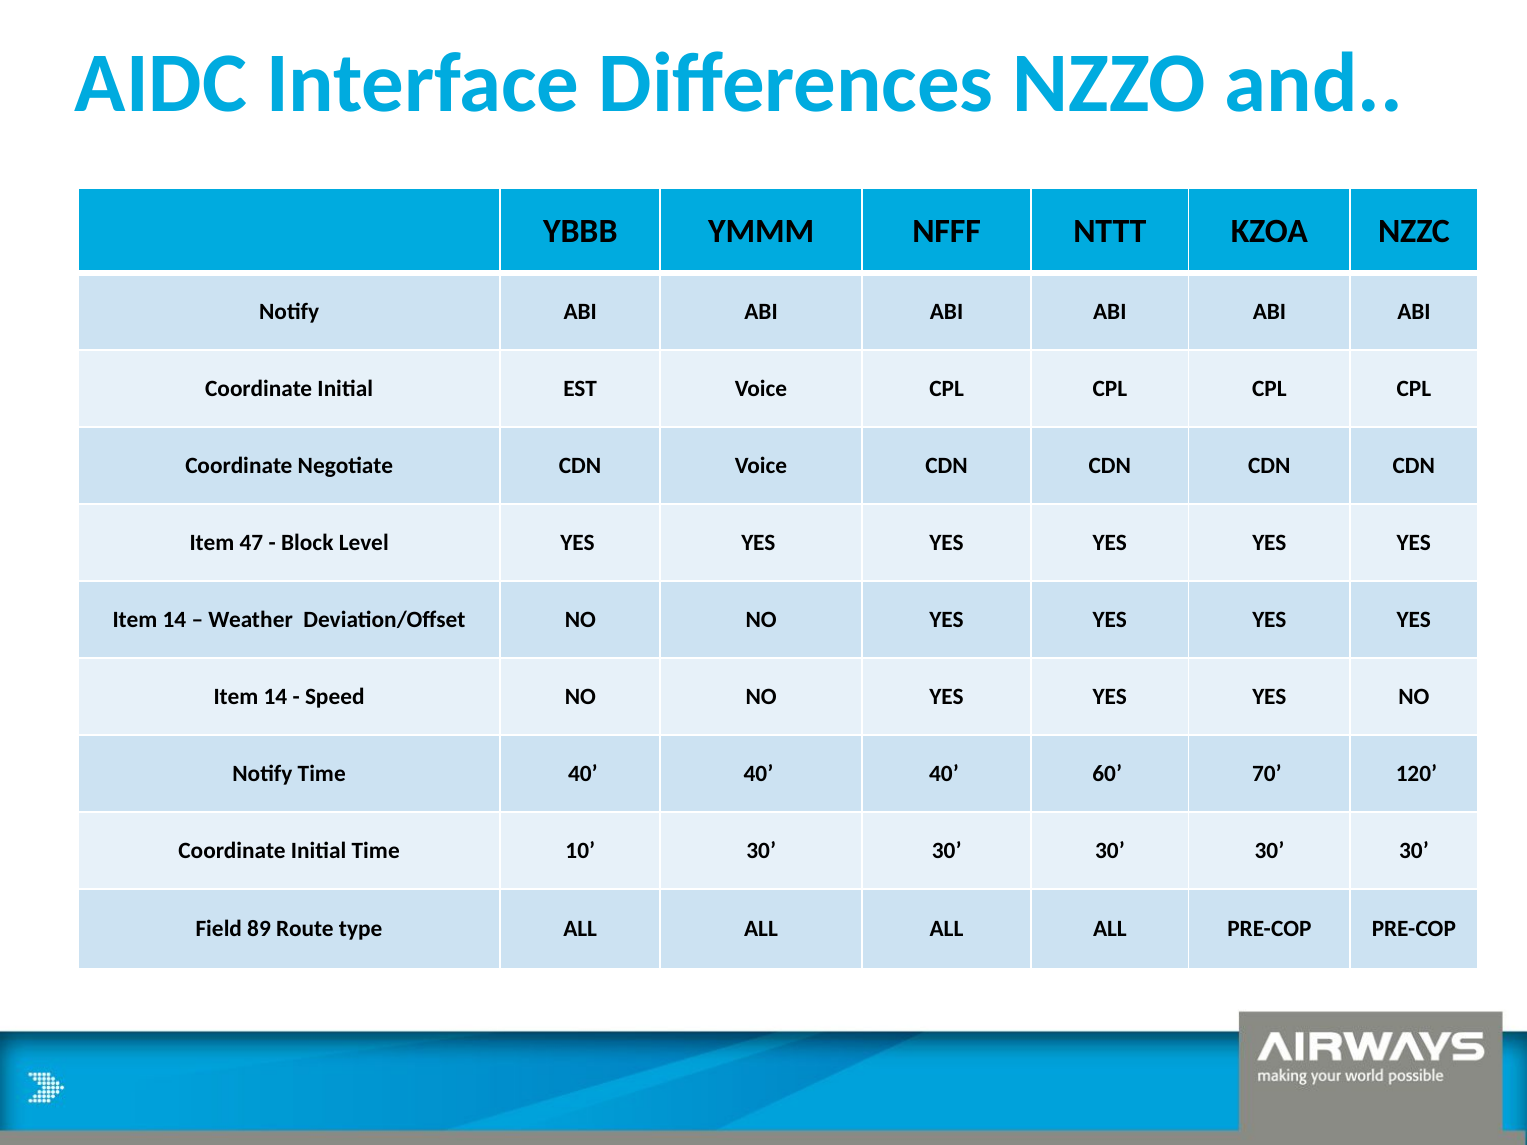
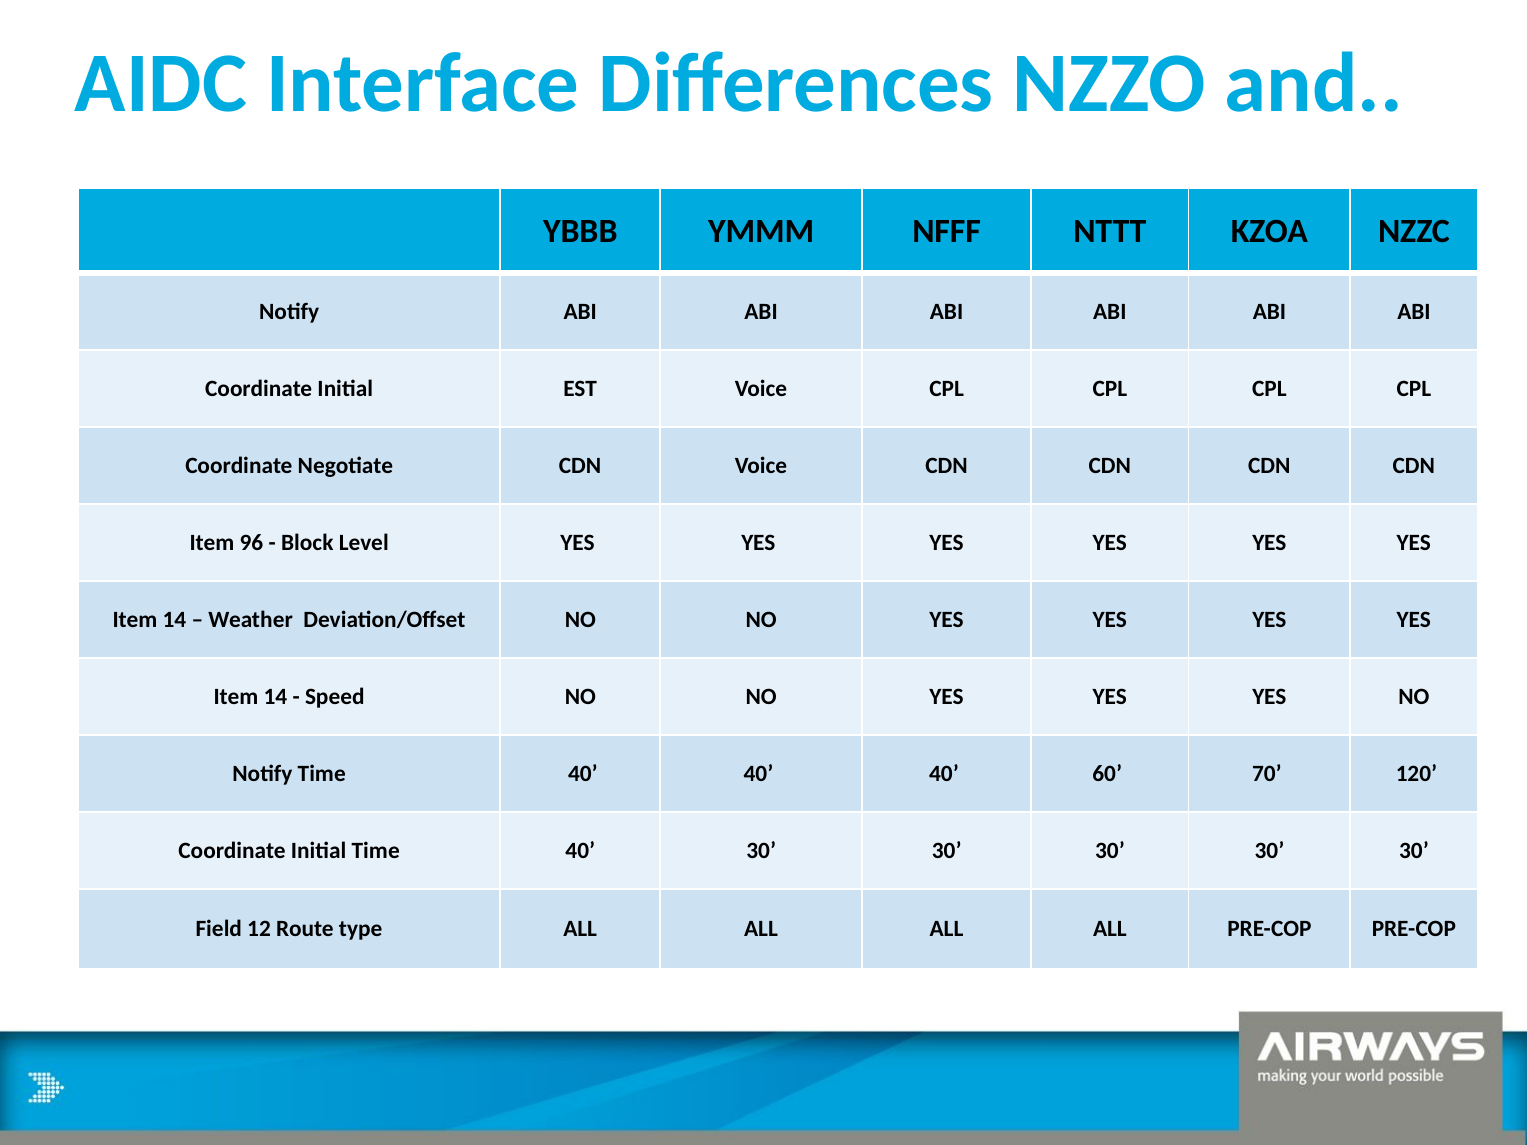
47: 47 -> 96
Initial Time 10: 10 -> 40
89: 89 -> 12
